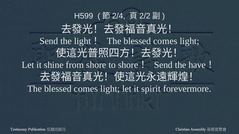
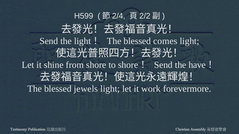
comes at (86, 89): comes -> jewels
spirit: spirit -> work
